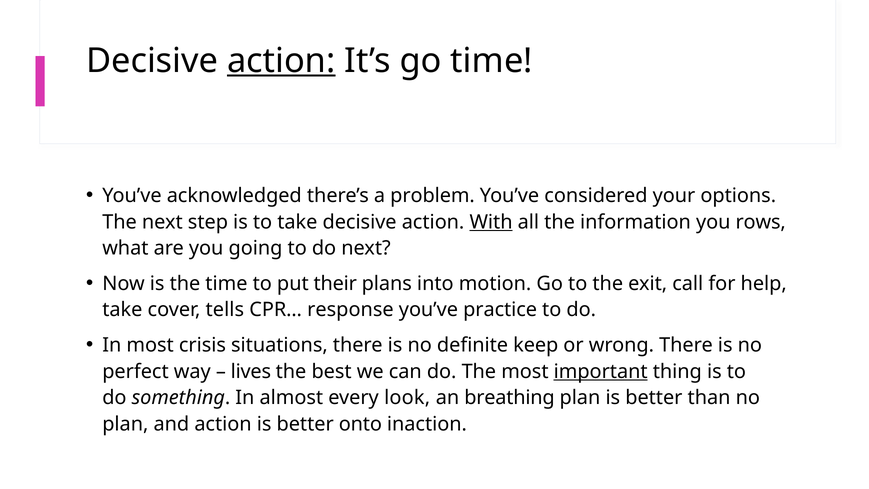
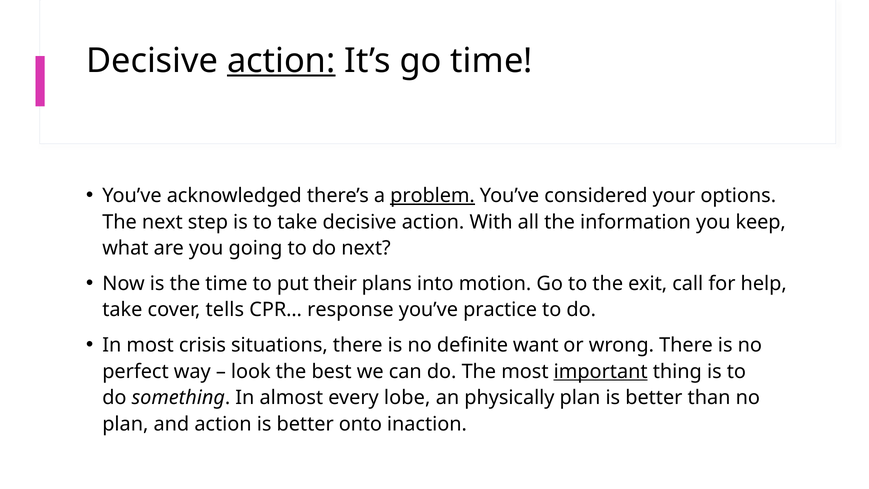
problem underline: none -> present
With underline: present -> none
rows: rows -> keep
keep: keep -> want
lives: lives -> look
look: look -> lobe
breathing: breathing -> physically
